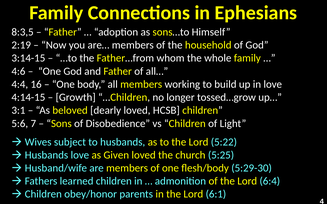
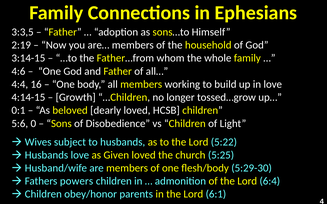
8:3,5: 8:3,5 -> 3:3,5
3:1: 3:1 -> 0:1
7: 7 -> 0
learned: learned -> powers
